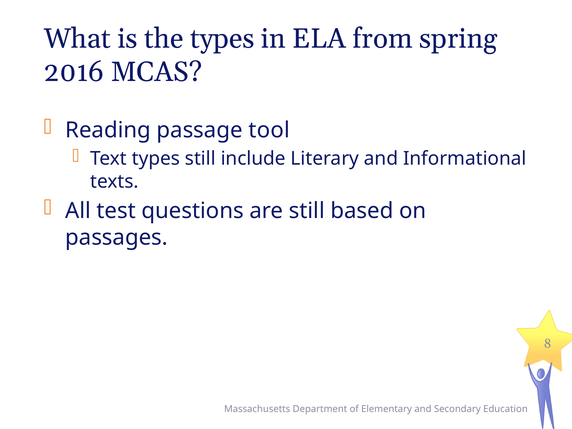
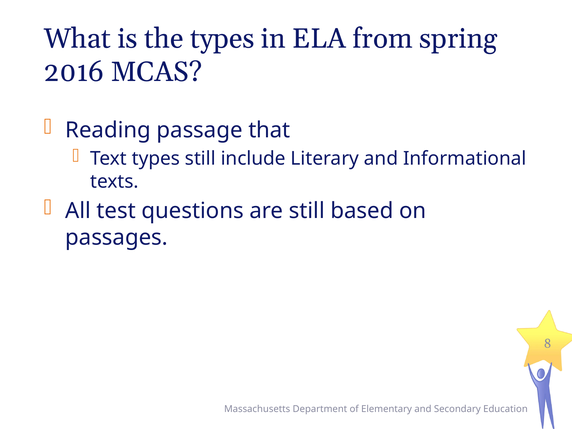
tool: tool -> that
